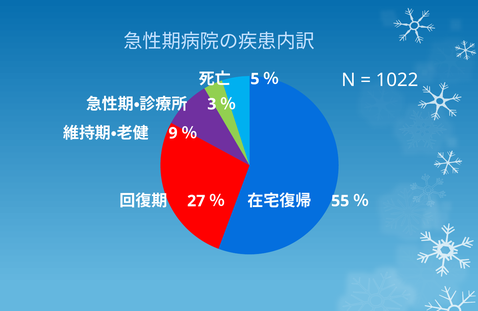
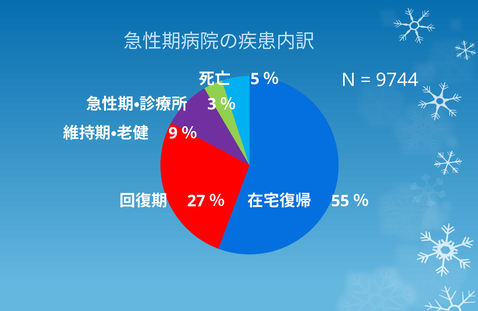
1022: 1022 -> 9744
